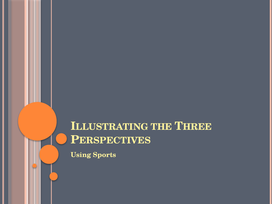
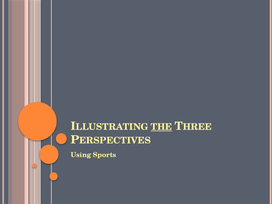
THE underline: none -> present
